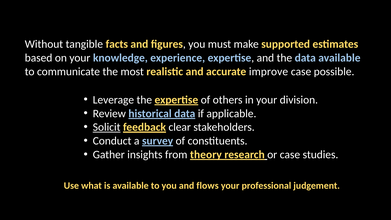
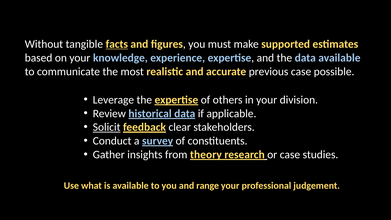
facts underline: none -> present
improve: improve -> previous
flows: flows -> range
